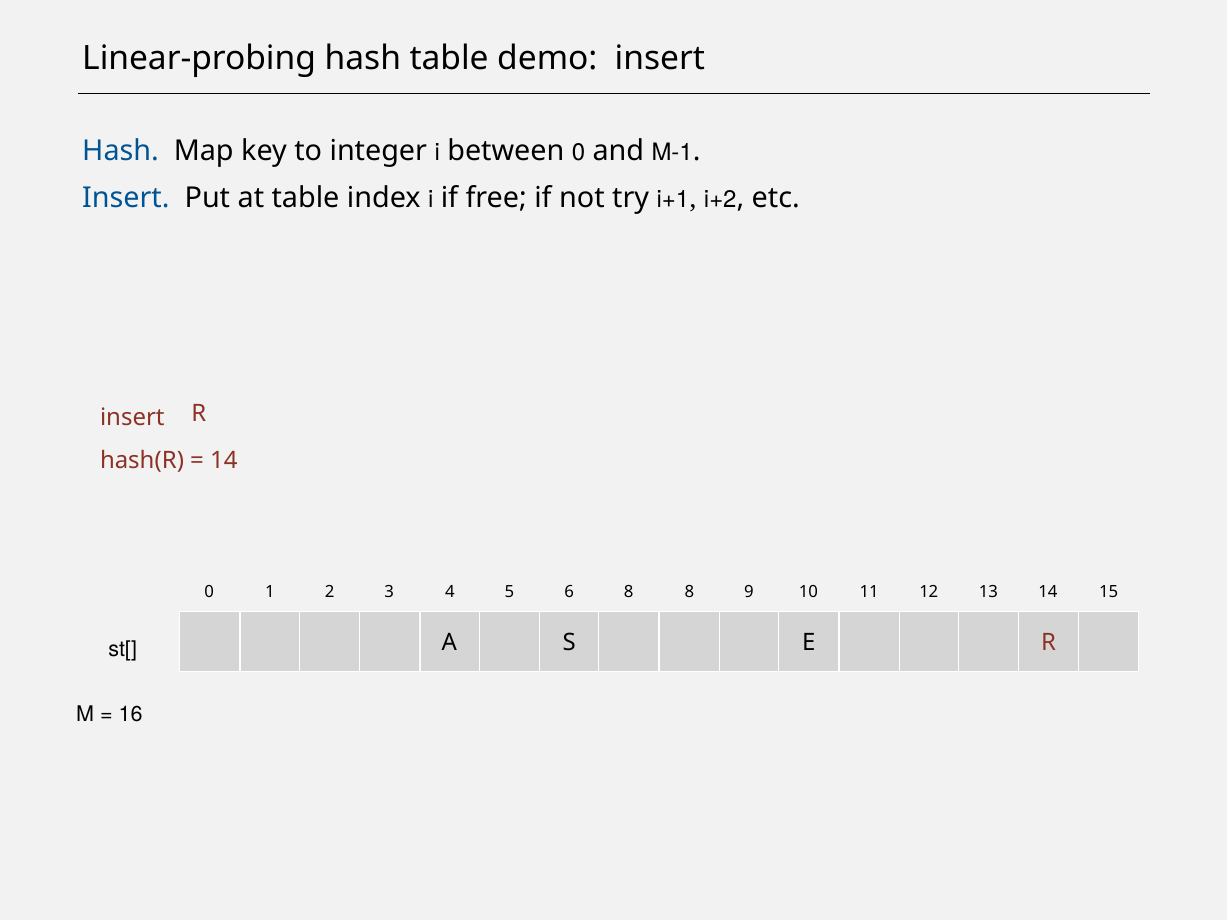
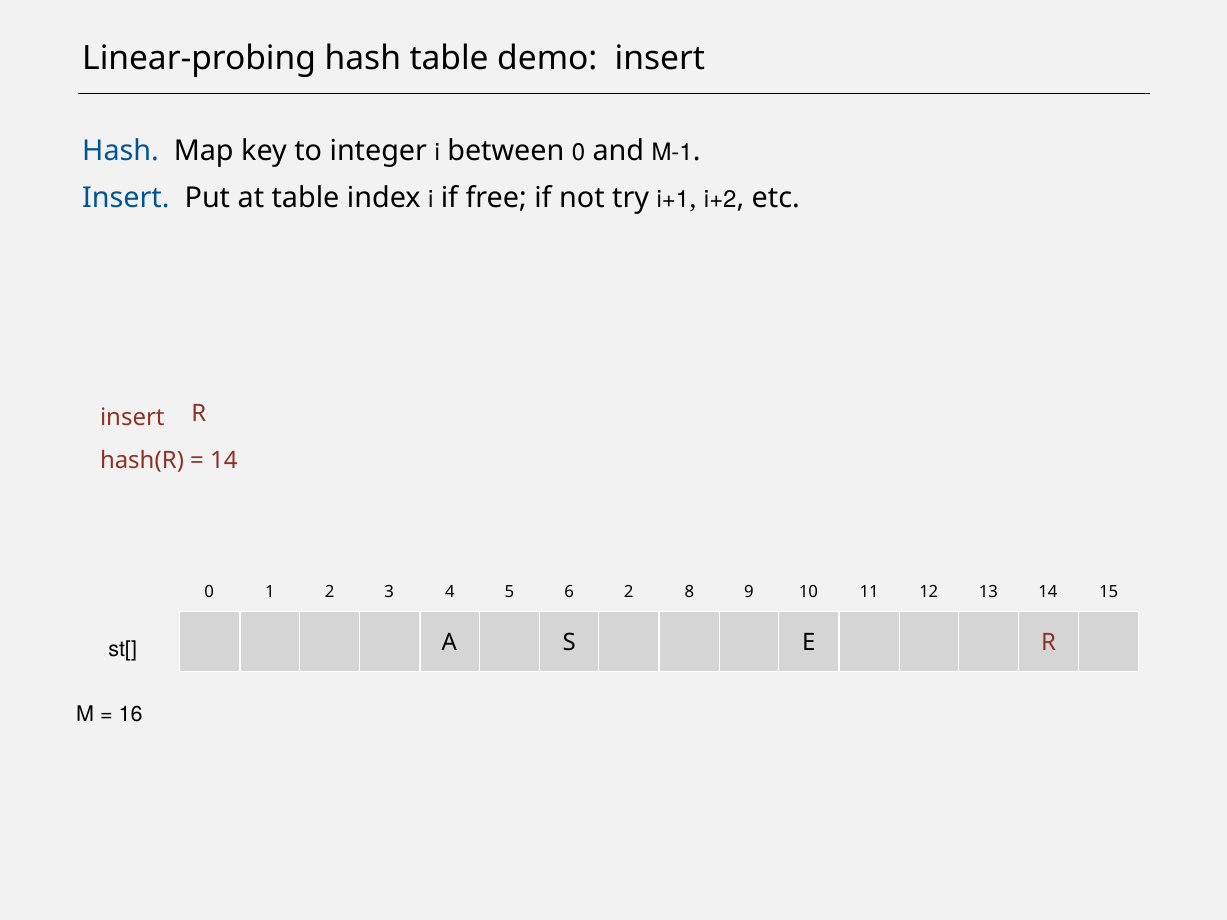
6 8: 8 -> 2
